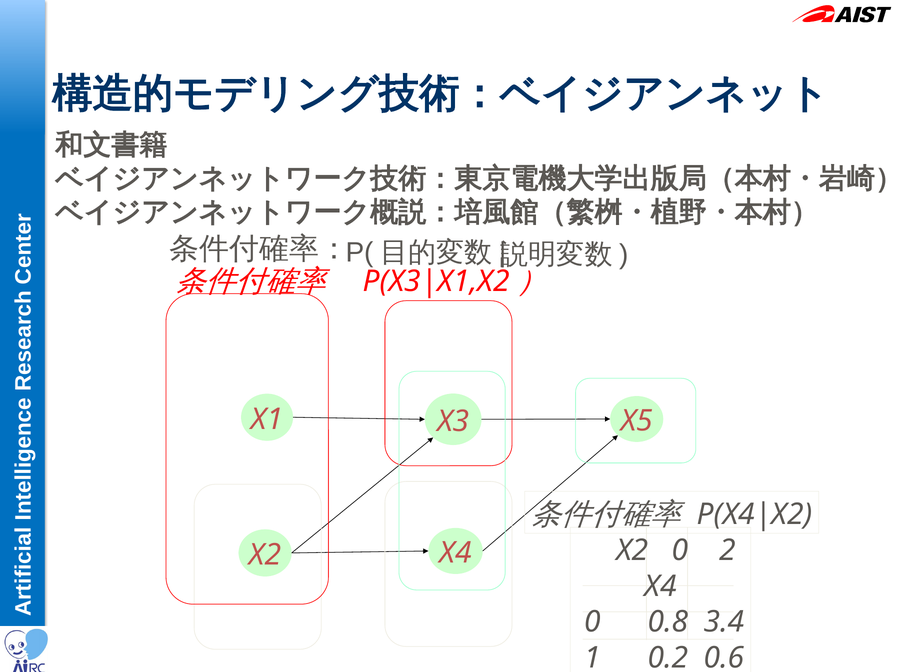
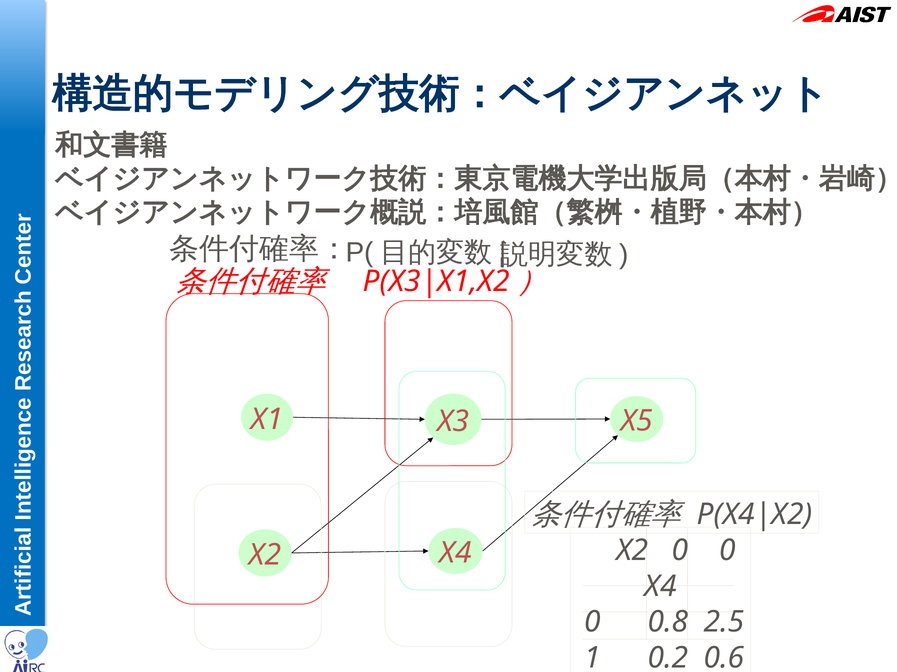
0 2: 2 -> 0
3.4: 3.4 -> 2.5
